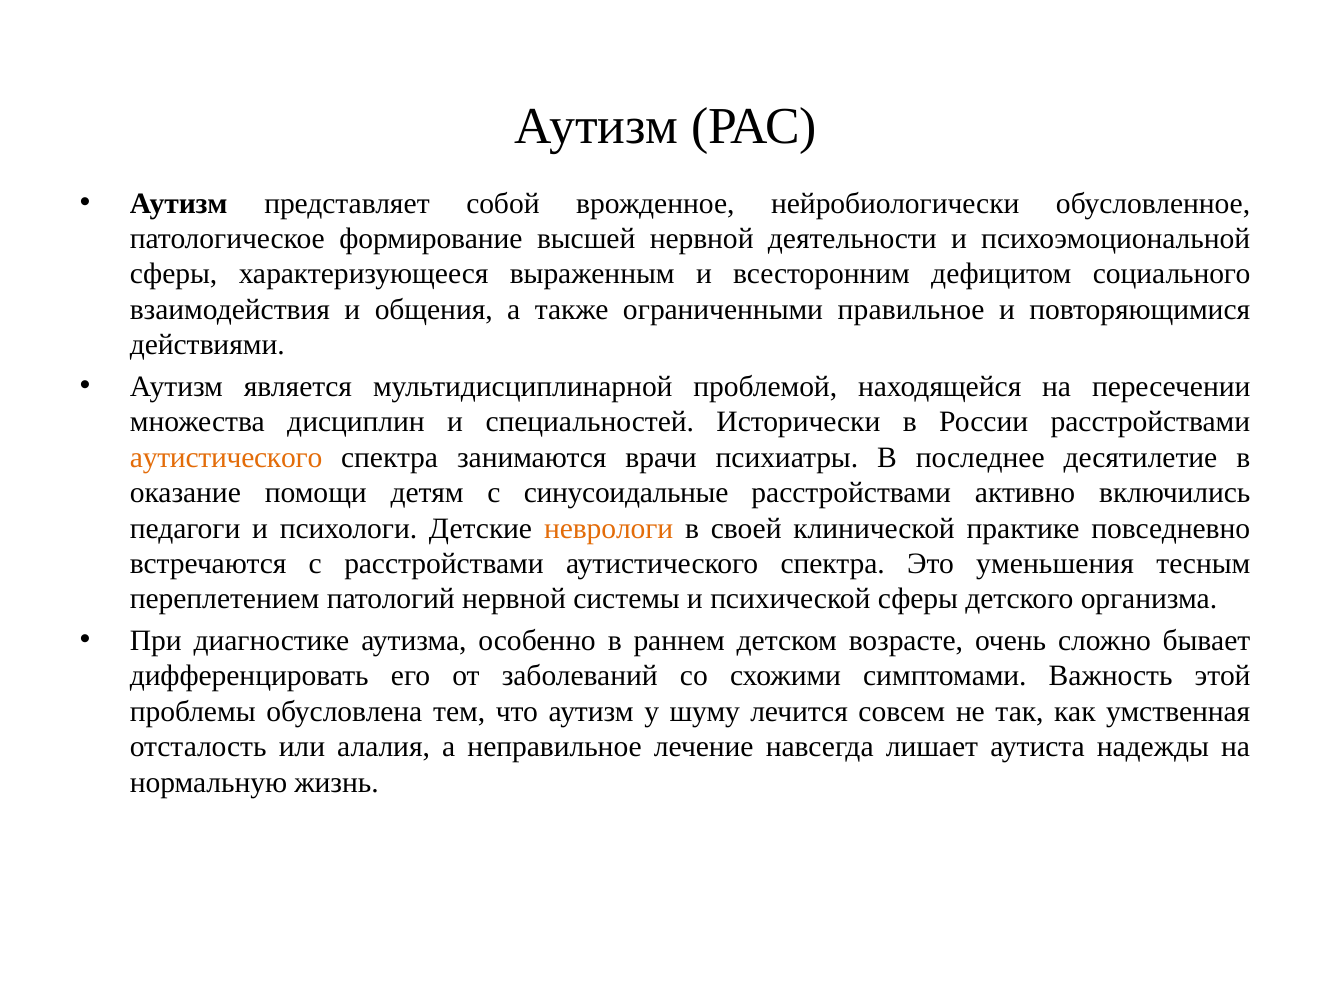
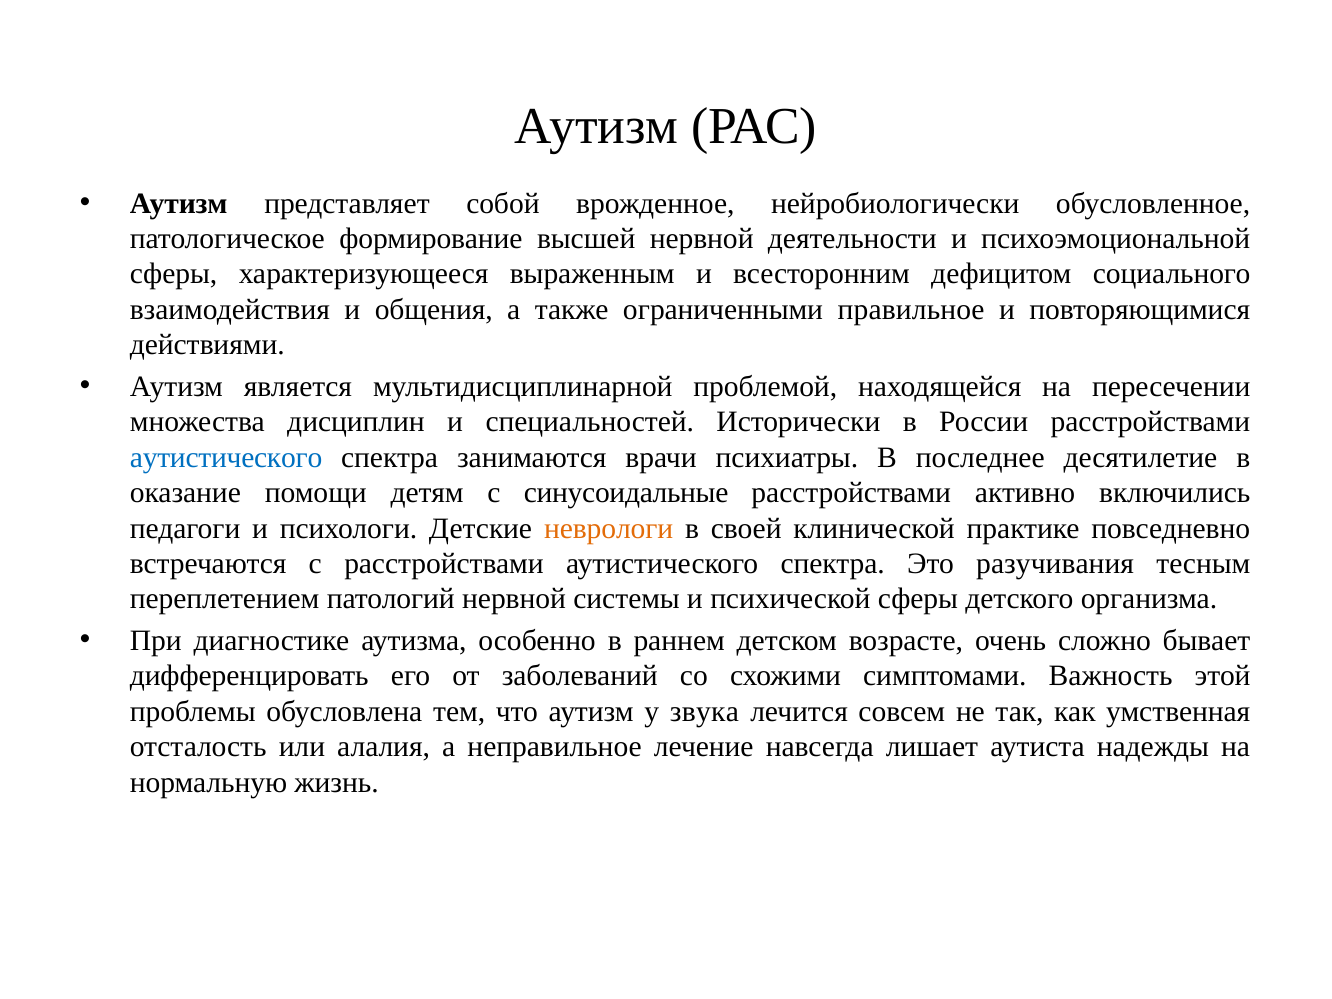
аутистического at (226, 457) colour: orange -> blue
уменьшения: уменьшения -> разучивания
шуму: шуму -> звука
